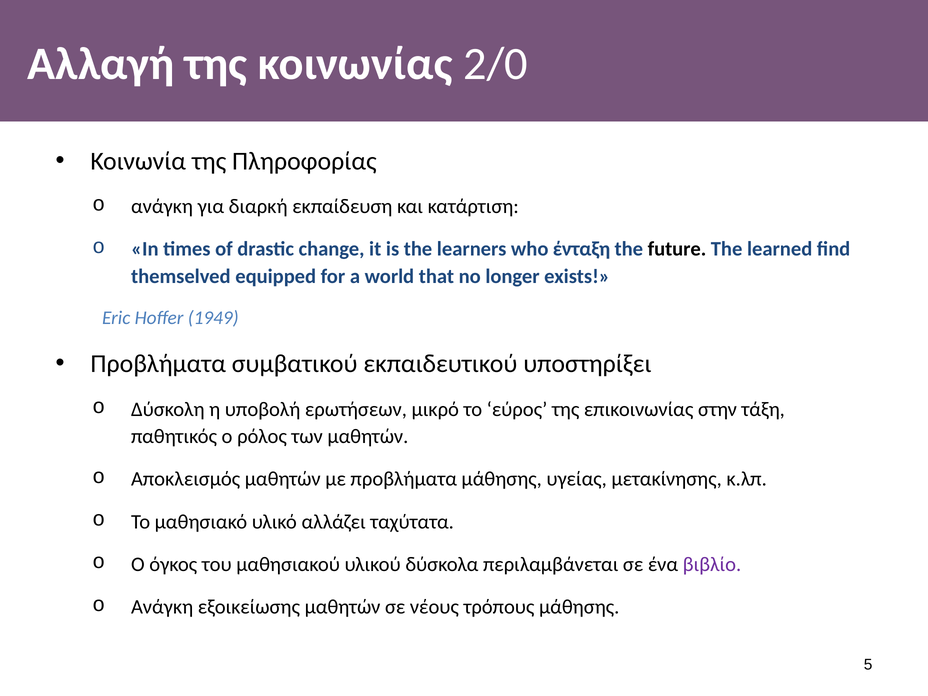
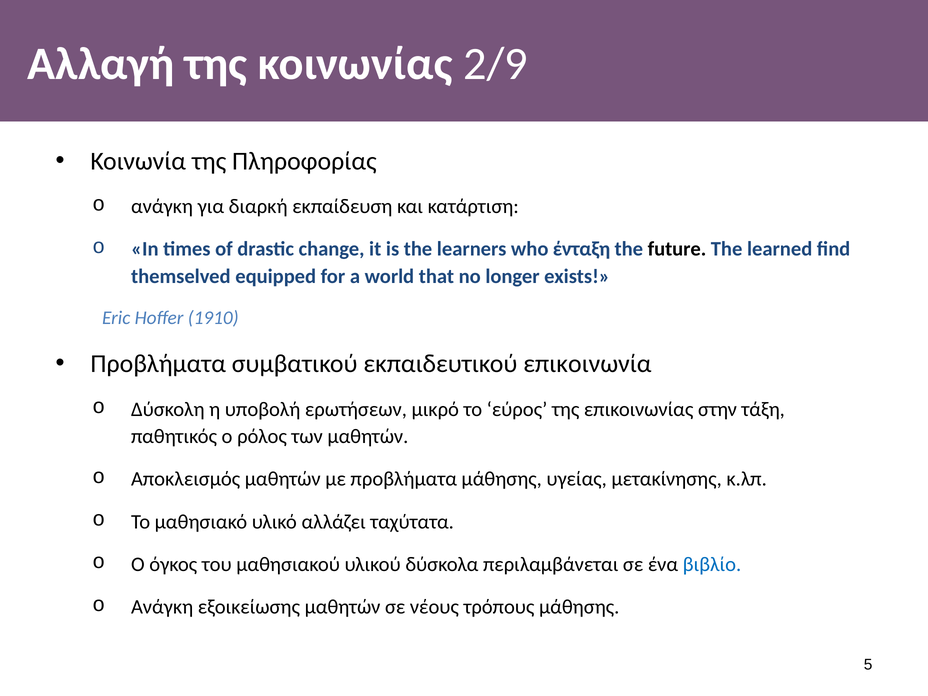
2/0: 2/0 -> 2/9
1949: 1949 -> 1910
υποστηρίξει: υποστηρίξει -> επικοινωνία
βιβλίο colour: purple -> blue
